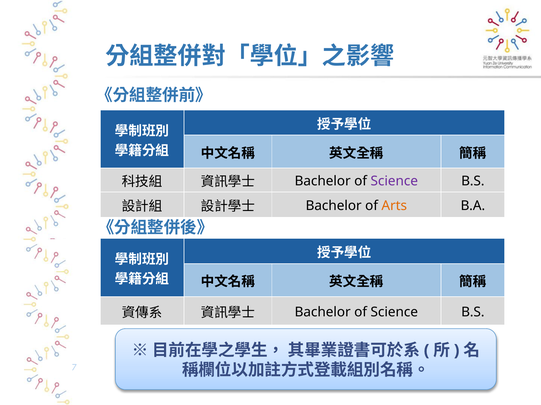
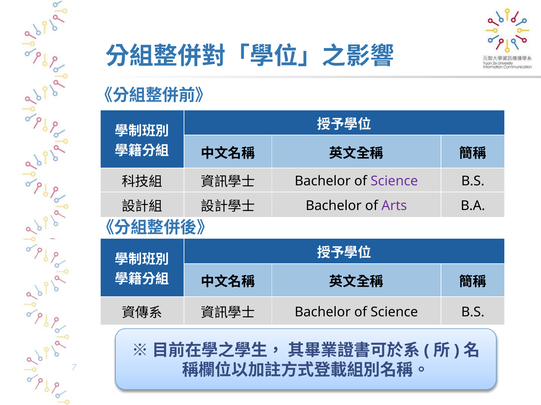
Arts colour: orange -> purple
